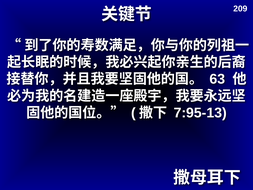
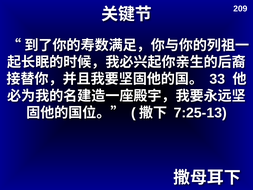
63: 63 -> 33
7:95-13: 7:95-13 -> 7:25-13
